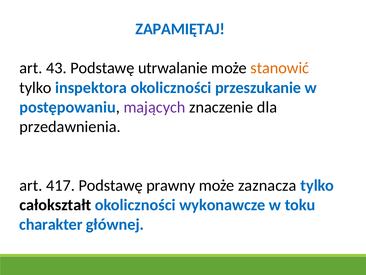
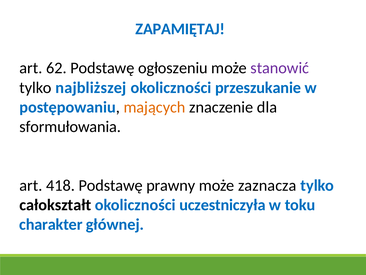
43: 43 -> 62
utrwalanie: utrwalanie -> ogłoszeniu
stanowić colour: orange -> purple
inspektora: inspektora -> najbliższej
mających colour: purple -> orange
przedawnienia: przedawnienia -> sformułowania
417: 417 -> 418
wykonawcze: wykonawcze -> uczestniczyła
